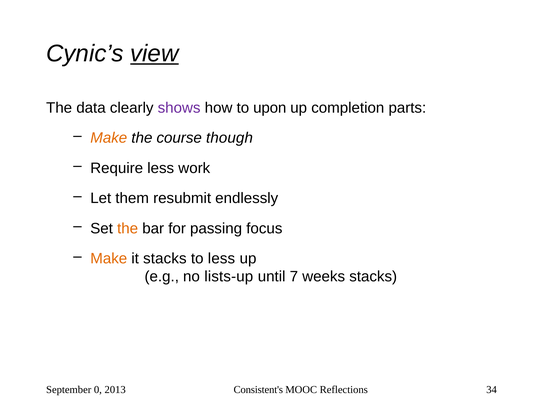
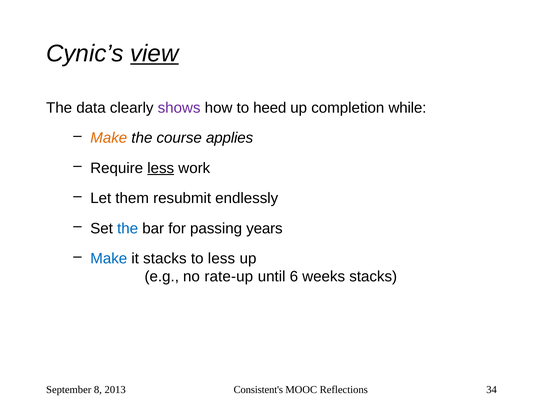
upon: upon -> heed
parts: parts -> while
though: though -> applies
less at (161, 168) underline: none -> present
the at (128, 229) colour: orange -> blue
focus: focus -> years
Make at (109, 259) colour: orange -> blue
lists-up: lists-up -> rate-up
7: 7 -> 6
0: 0 -> 8
